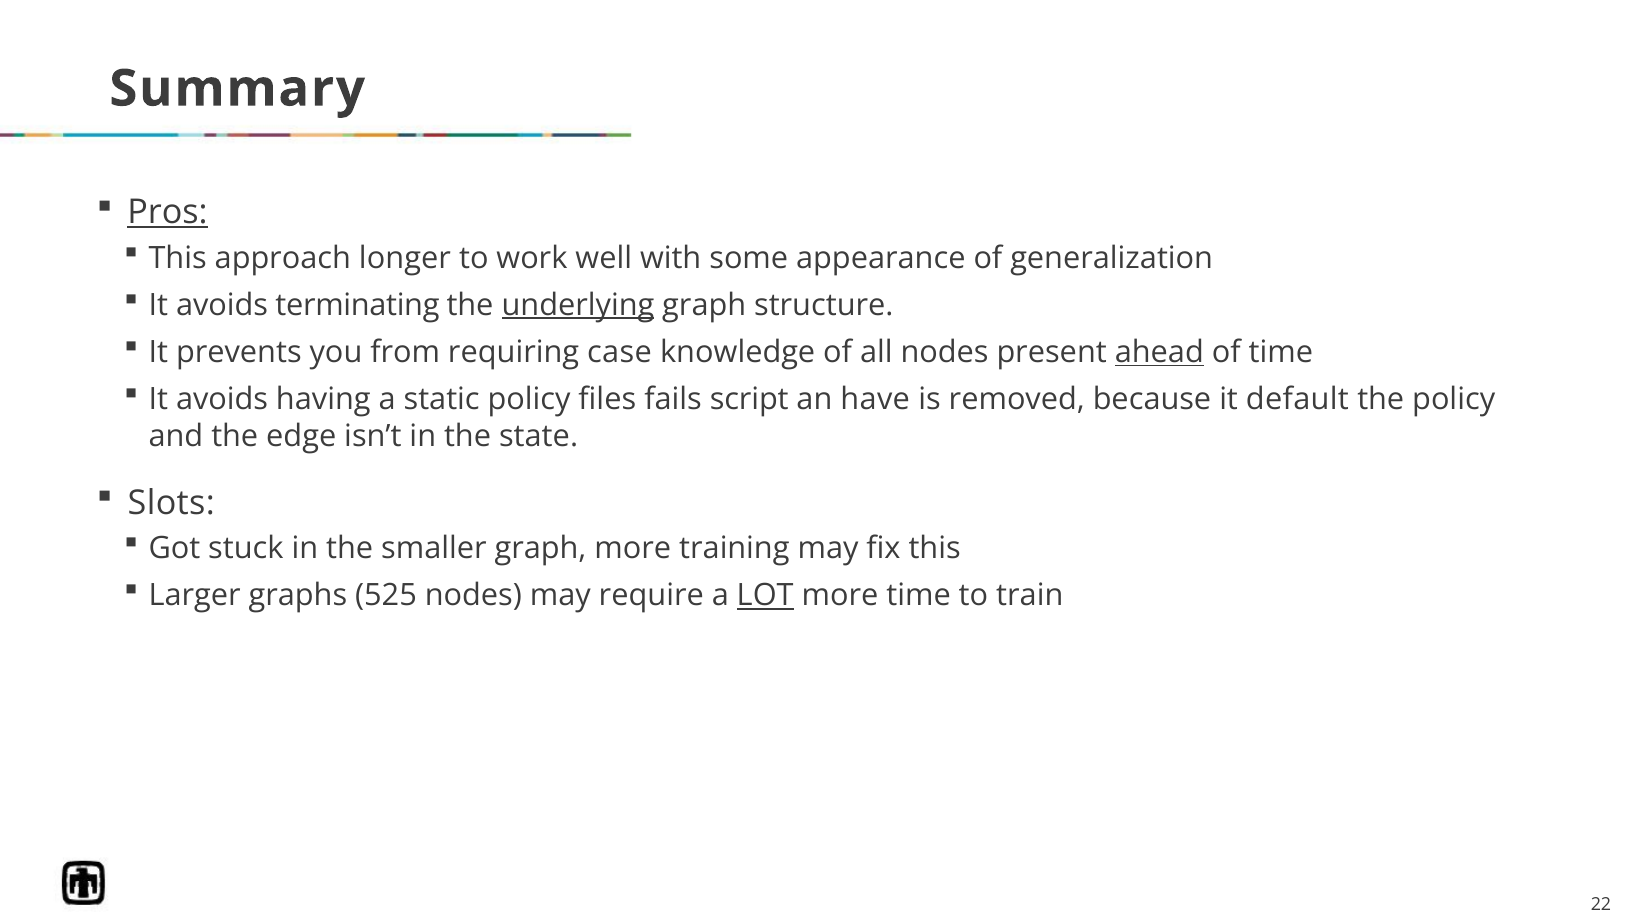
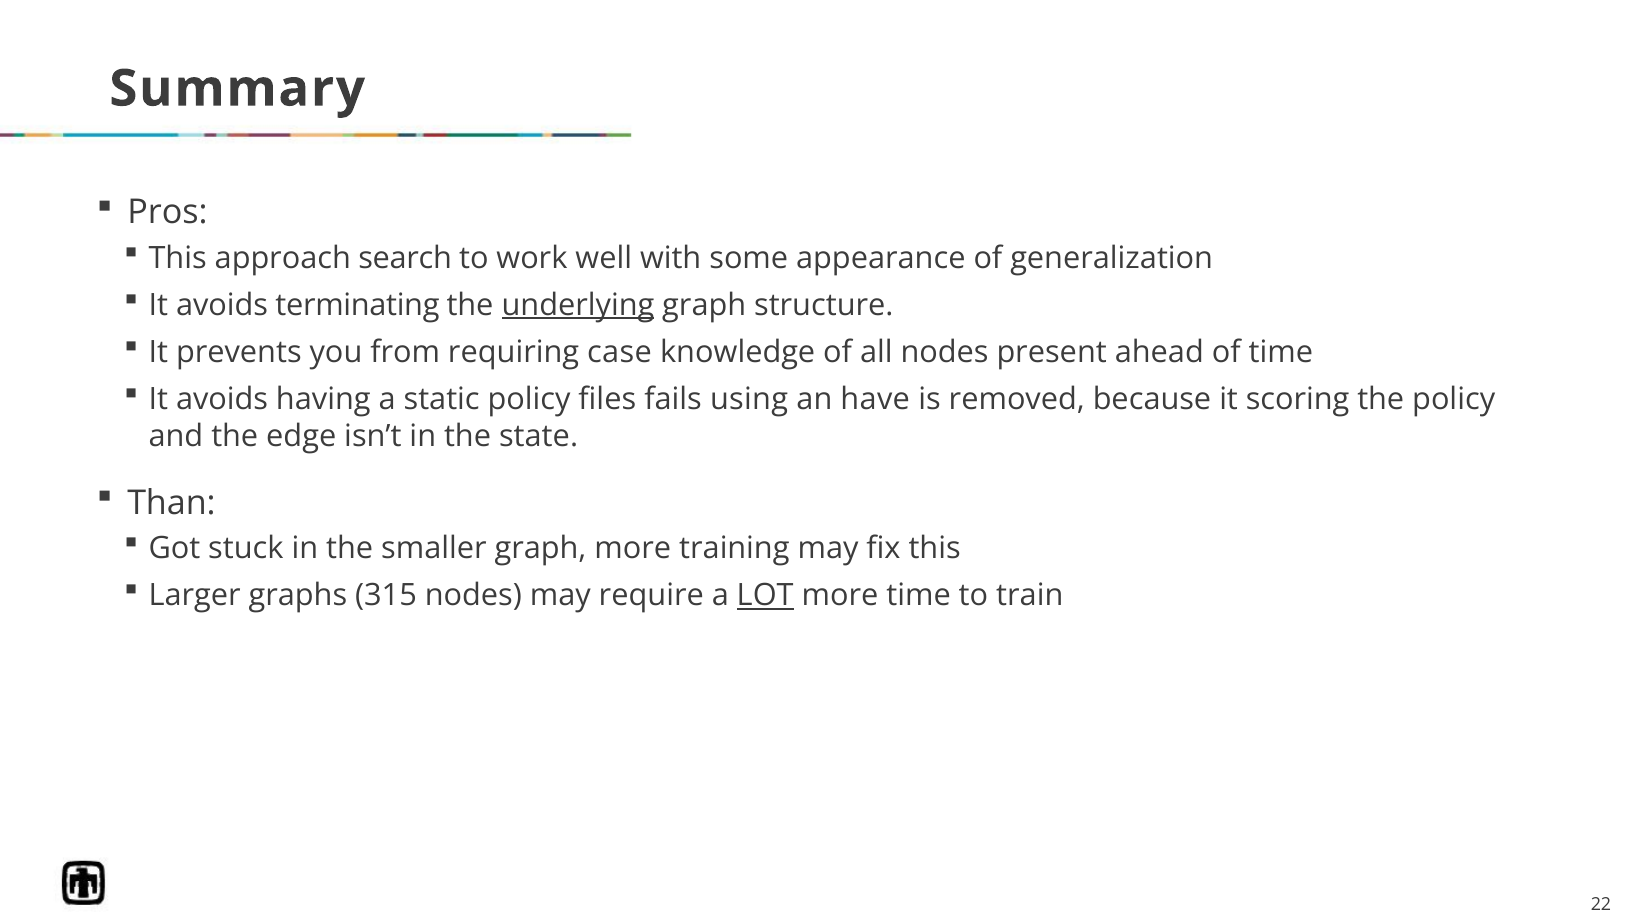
Pros underline: present -> none
longer: longer -> search
ahead underline: present -> none
script: script -> using
default: default -> scoring
Slots: Slots -> Than
525: 525 -> 315
